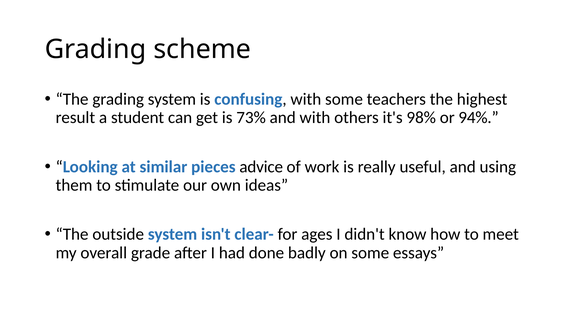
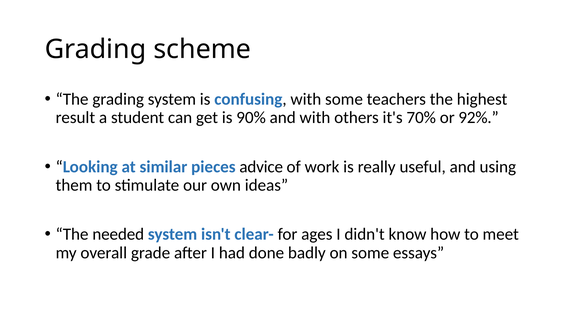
73%: 73% -> 90%
98%: 98% -> 70%
94%: 94% -> 92%
outside: outside -> needed
